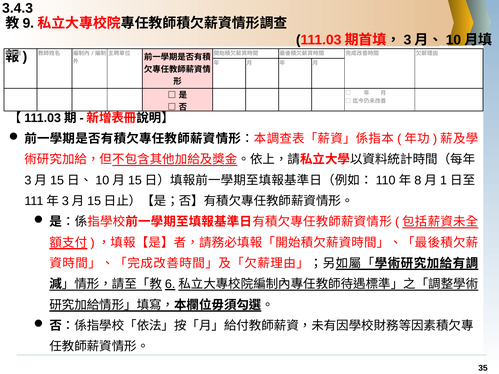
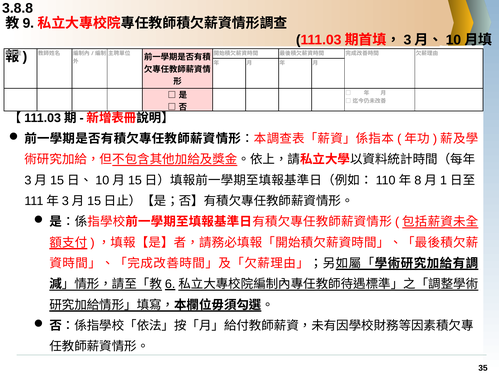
3.4.3: 3.4.3 -> 3.8.8
